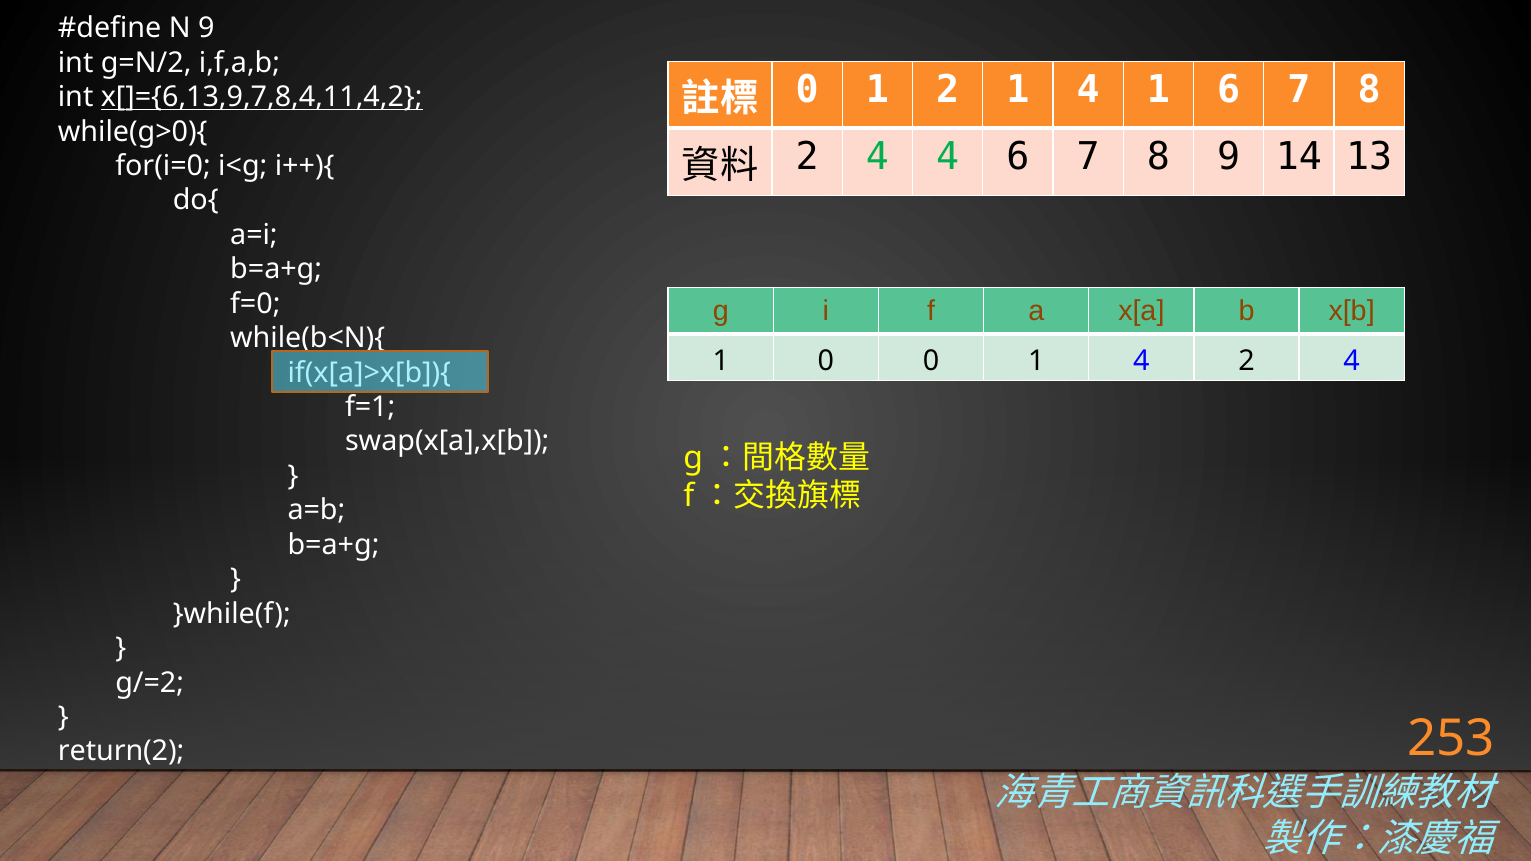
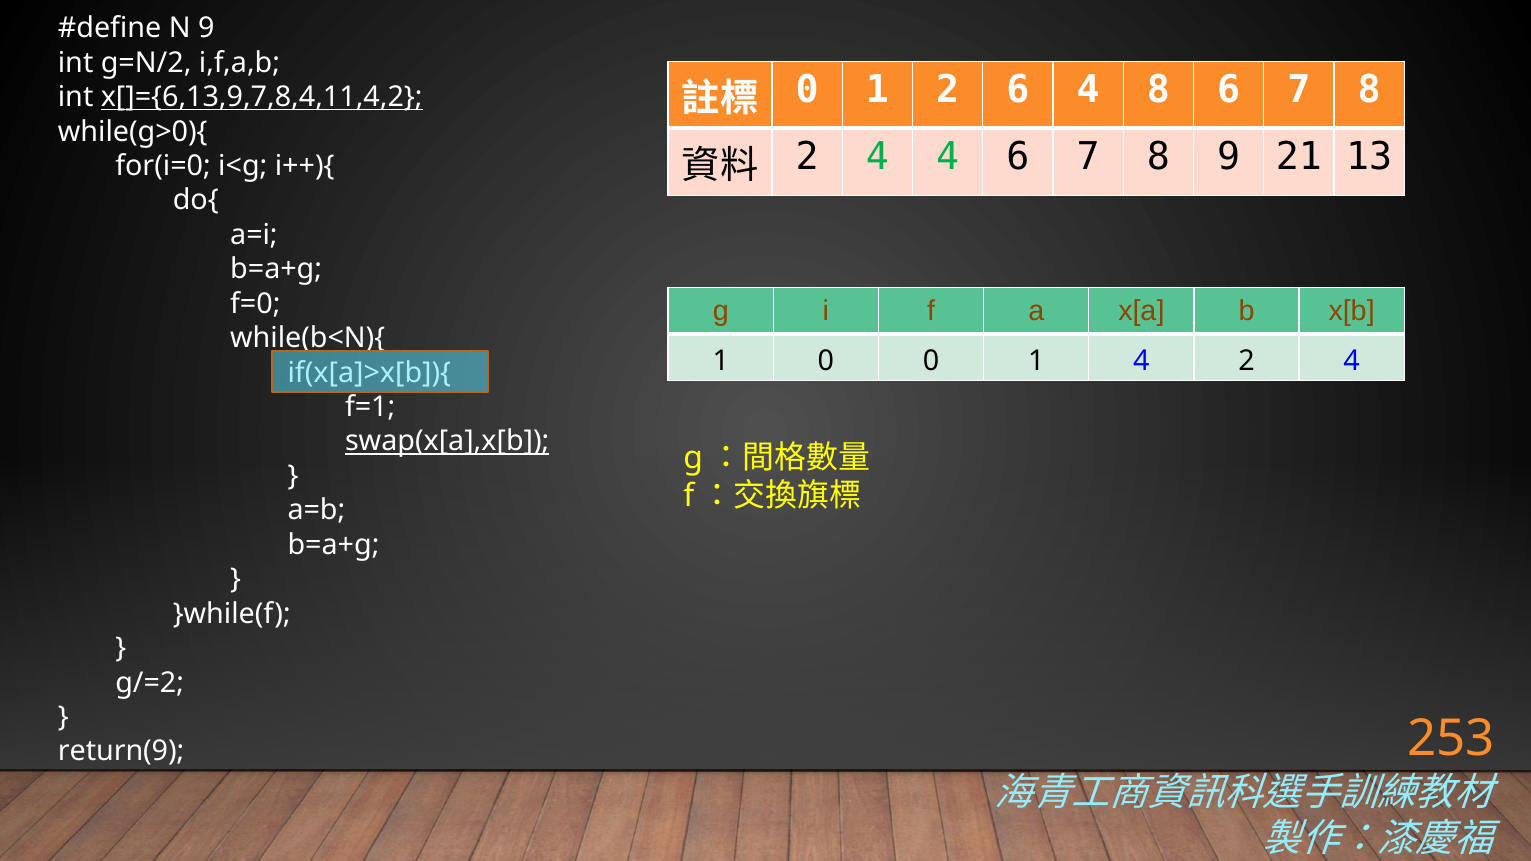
2 1: 1 -> 6
4 1: 1 -> 8
14: 14 -> 21
swap(x[a],x[b underline: none -> present
return(2: return(2 -> return(9
